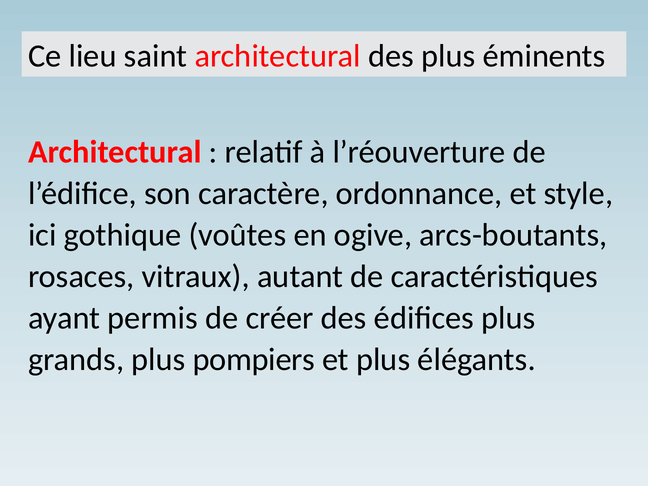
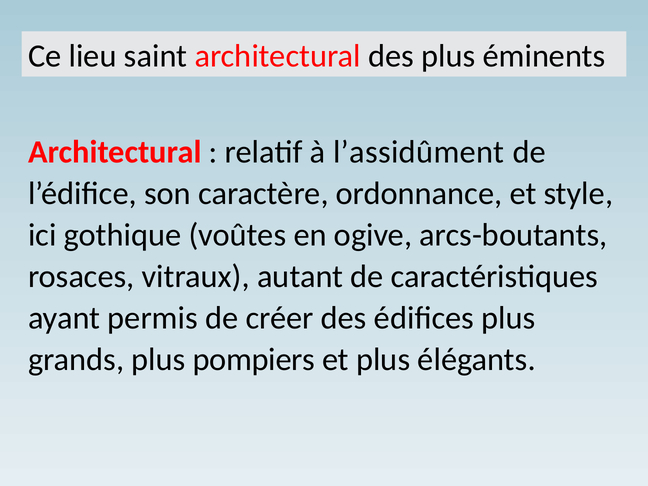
l’réouverture: l’réouverture -> l’assidûment
